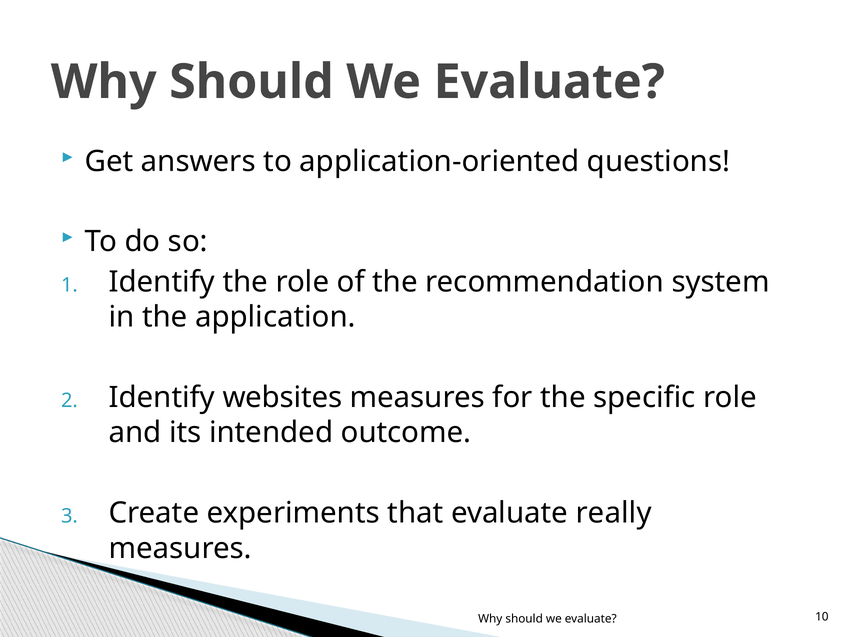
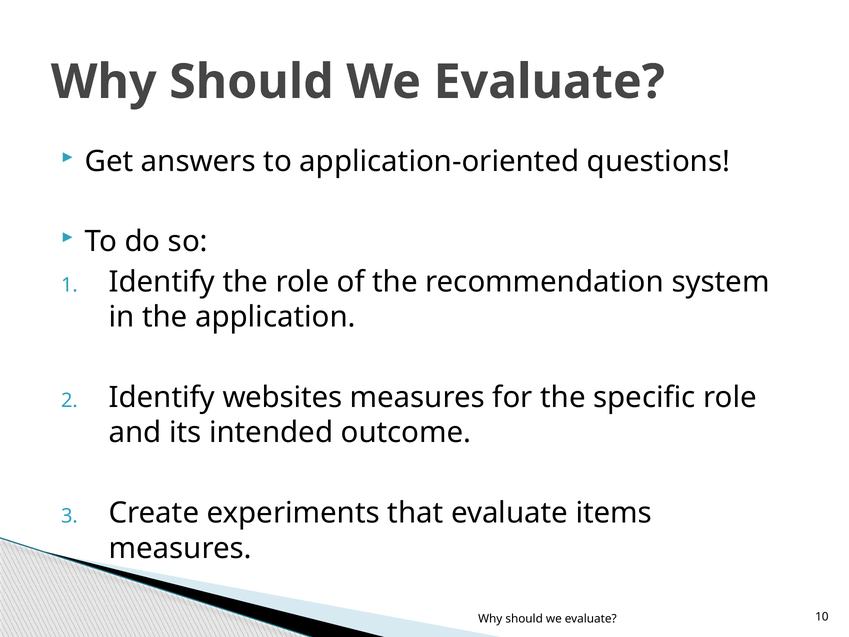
really: really -> items
